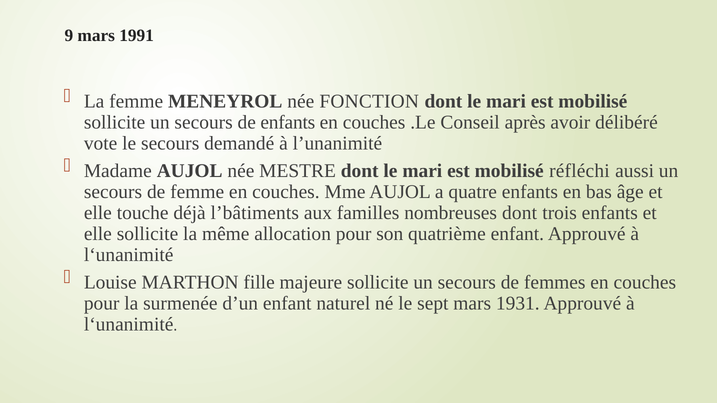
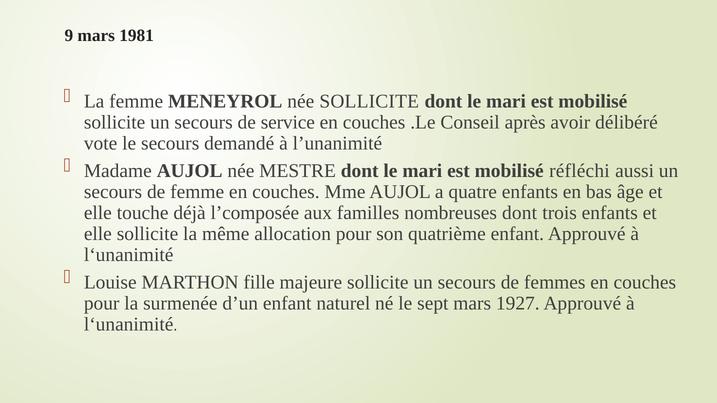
1991: 1991 -> 1981
née FONCTION: FONCTION -> SOLLICITE
de enfants: enfants -> service
l’bâtiments: l’bâtiments -> l’composée
1931: 1931 -> 1927
